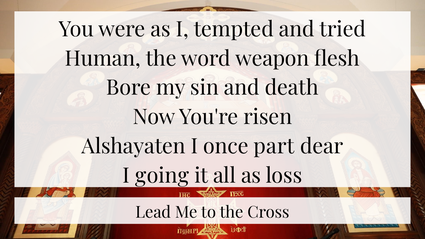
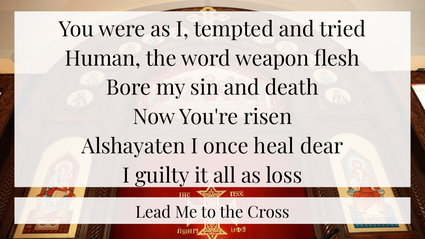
part: part -> heal
going: going -> guilty
